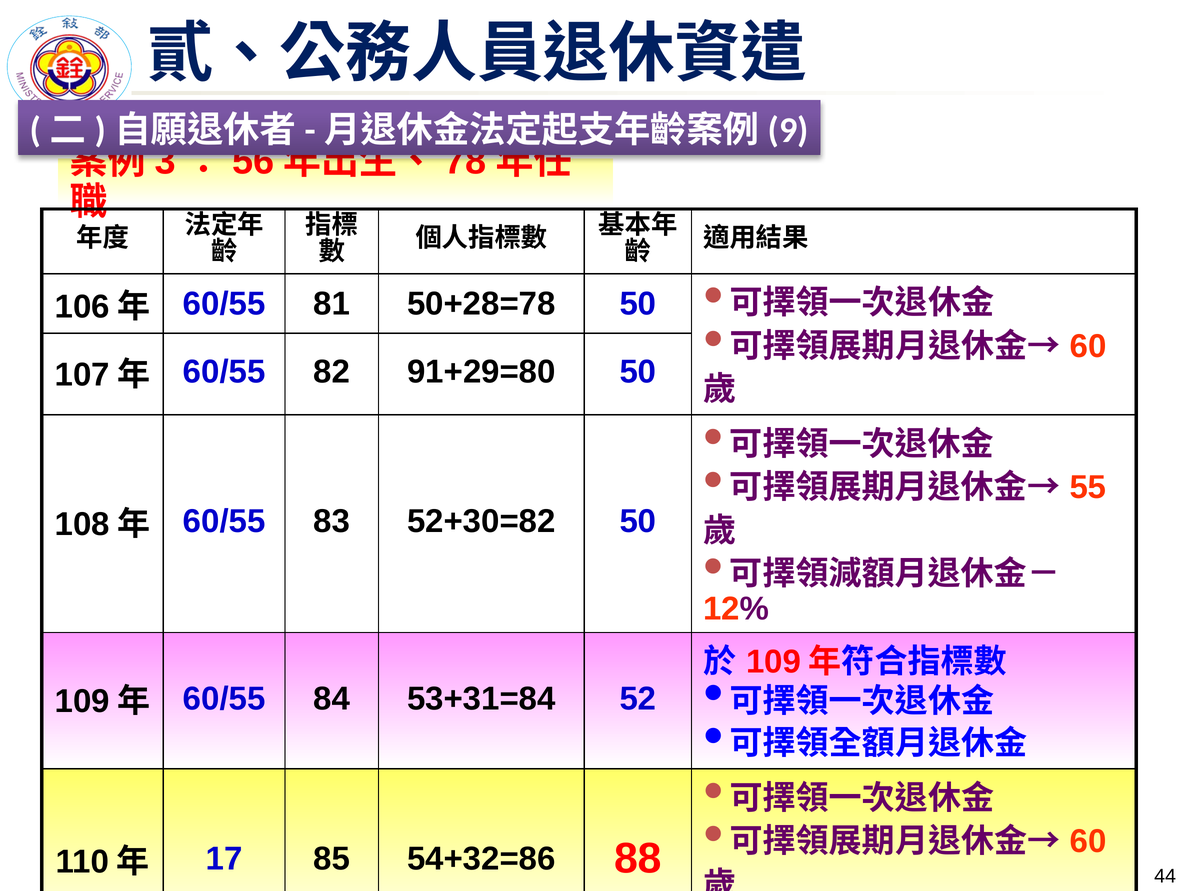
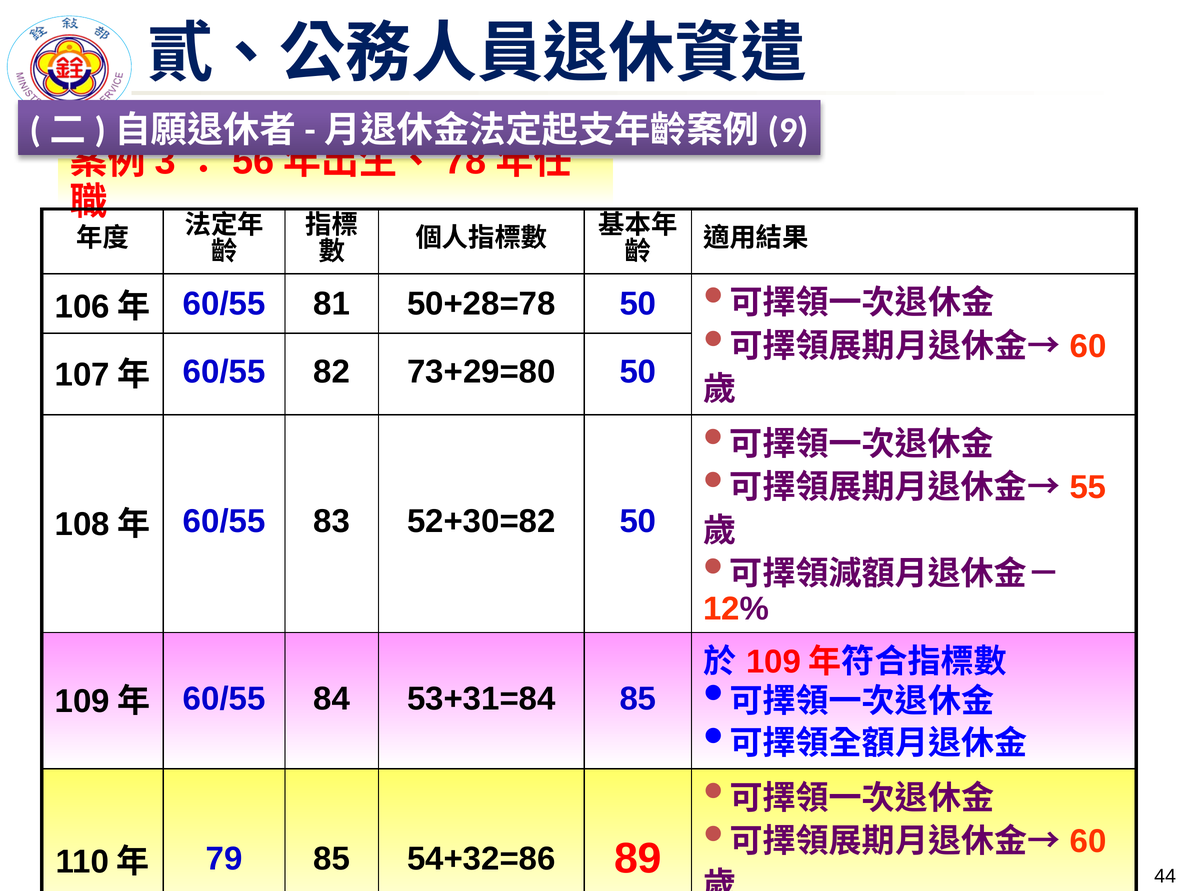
91+29=80: 91+29=80 -> 73+29=80
53+31=84 52: 52 -> 85
17: 17 -> 79
88: 88 -> 89
